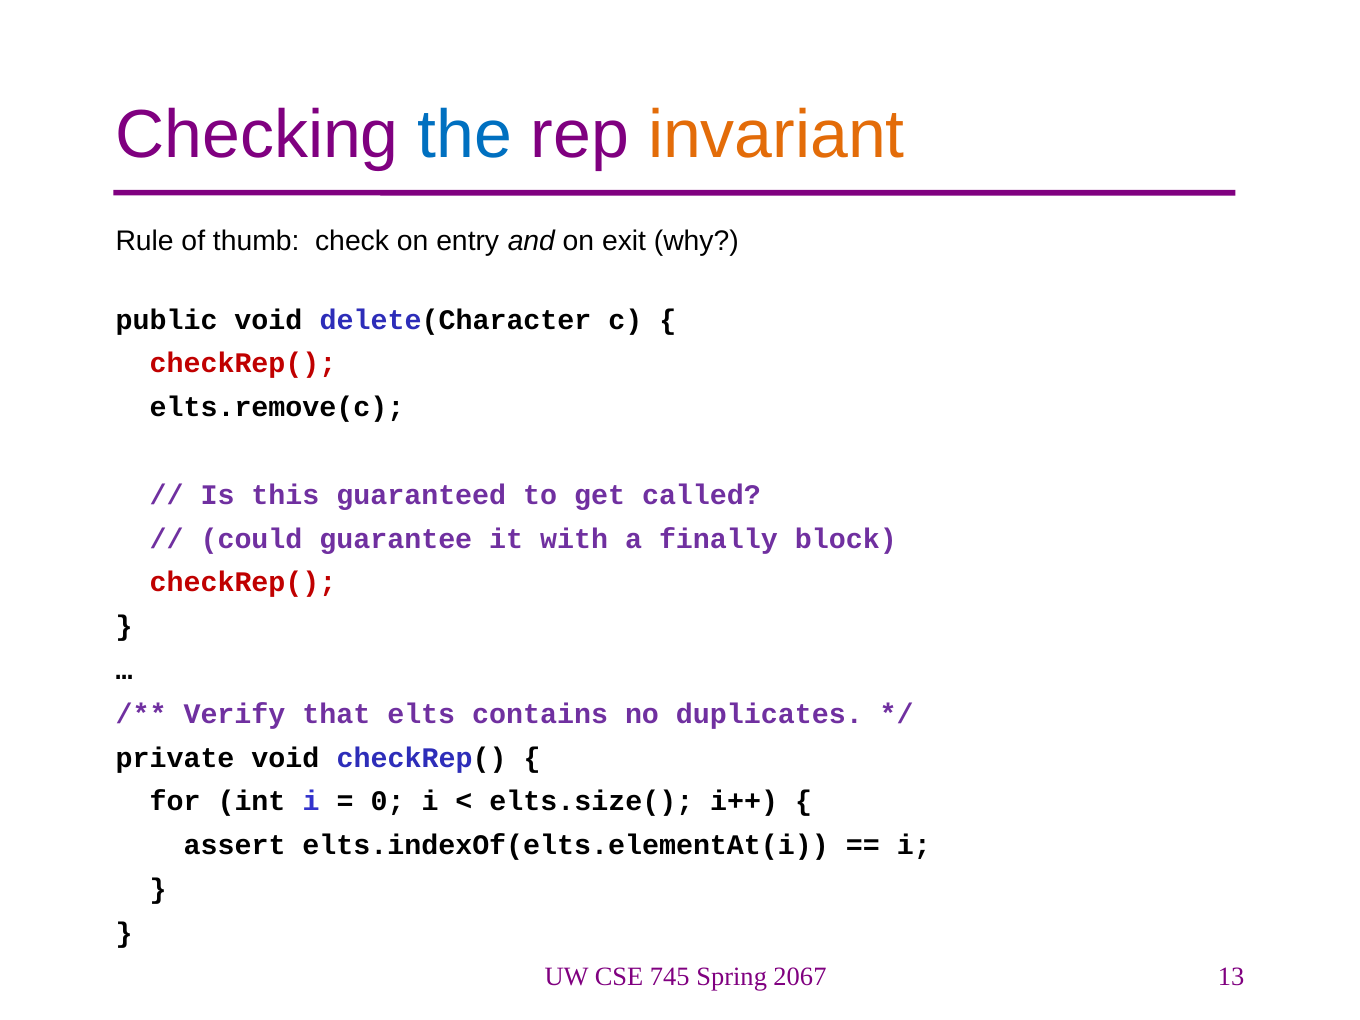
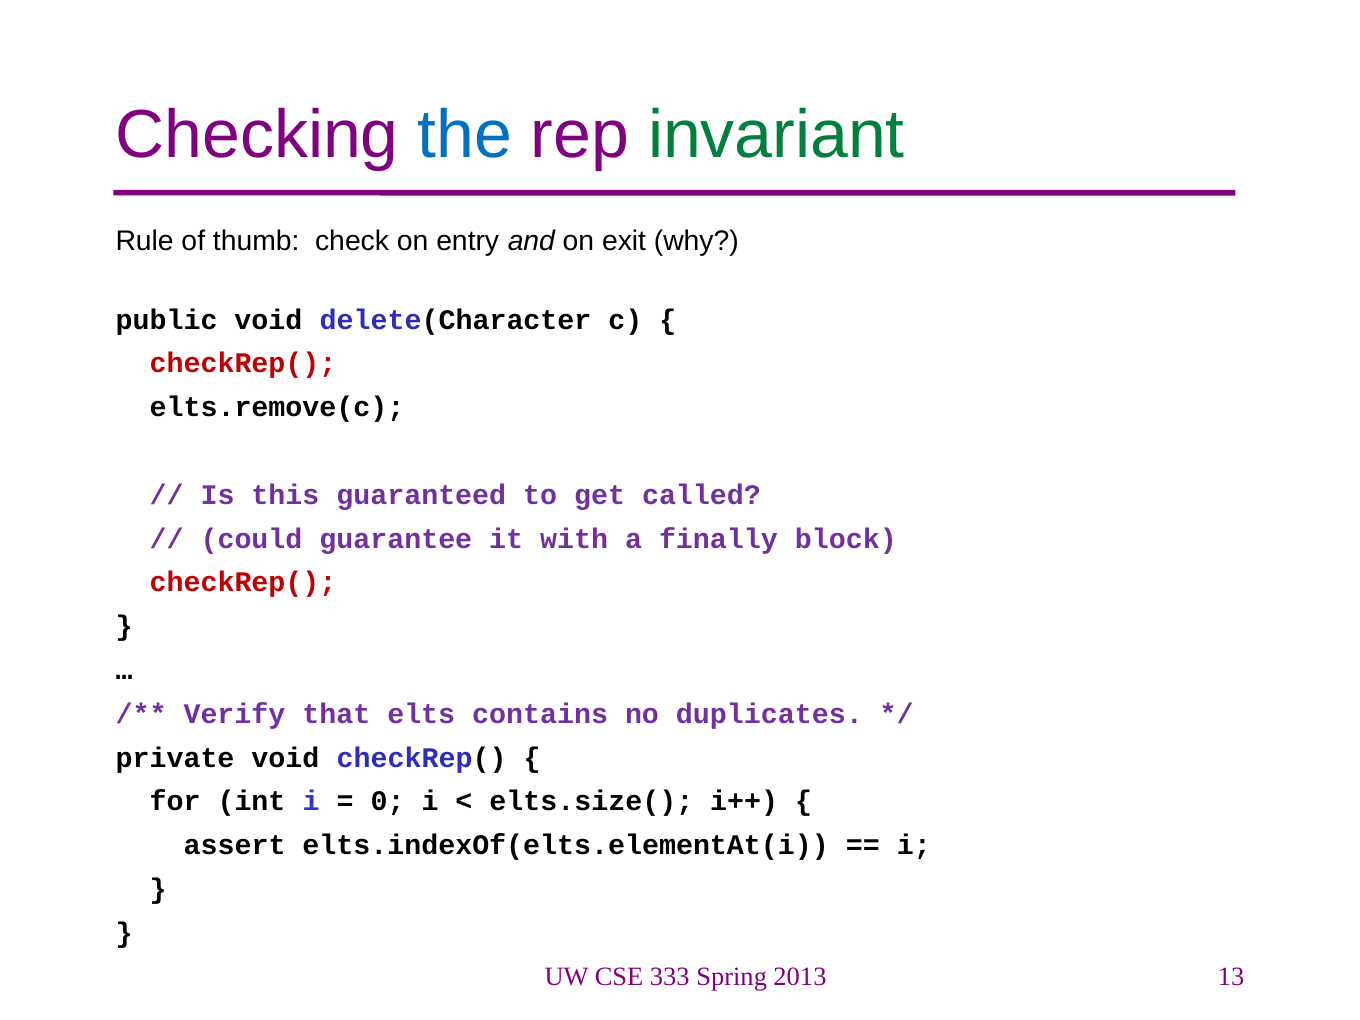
invariant colour: orange -> green
745: 745 -> 333
2067: 2067 -> 2013
